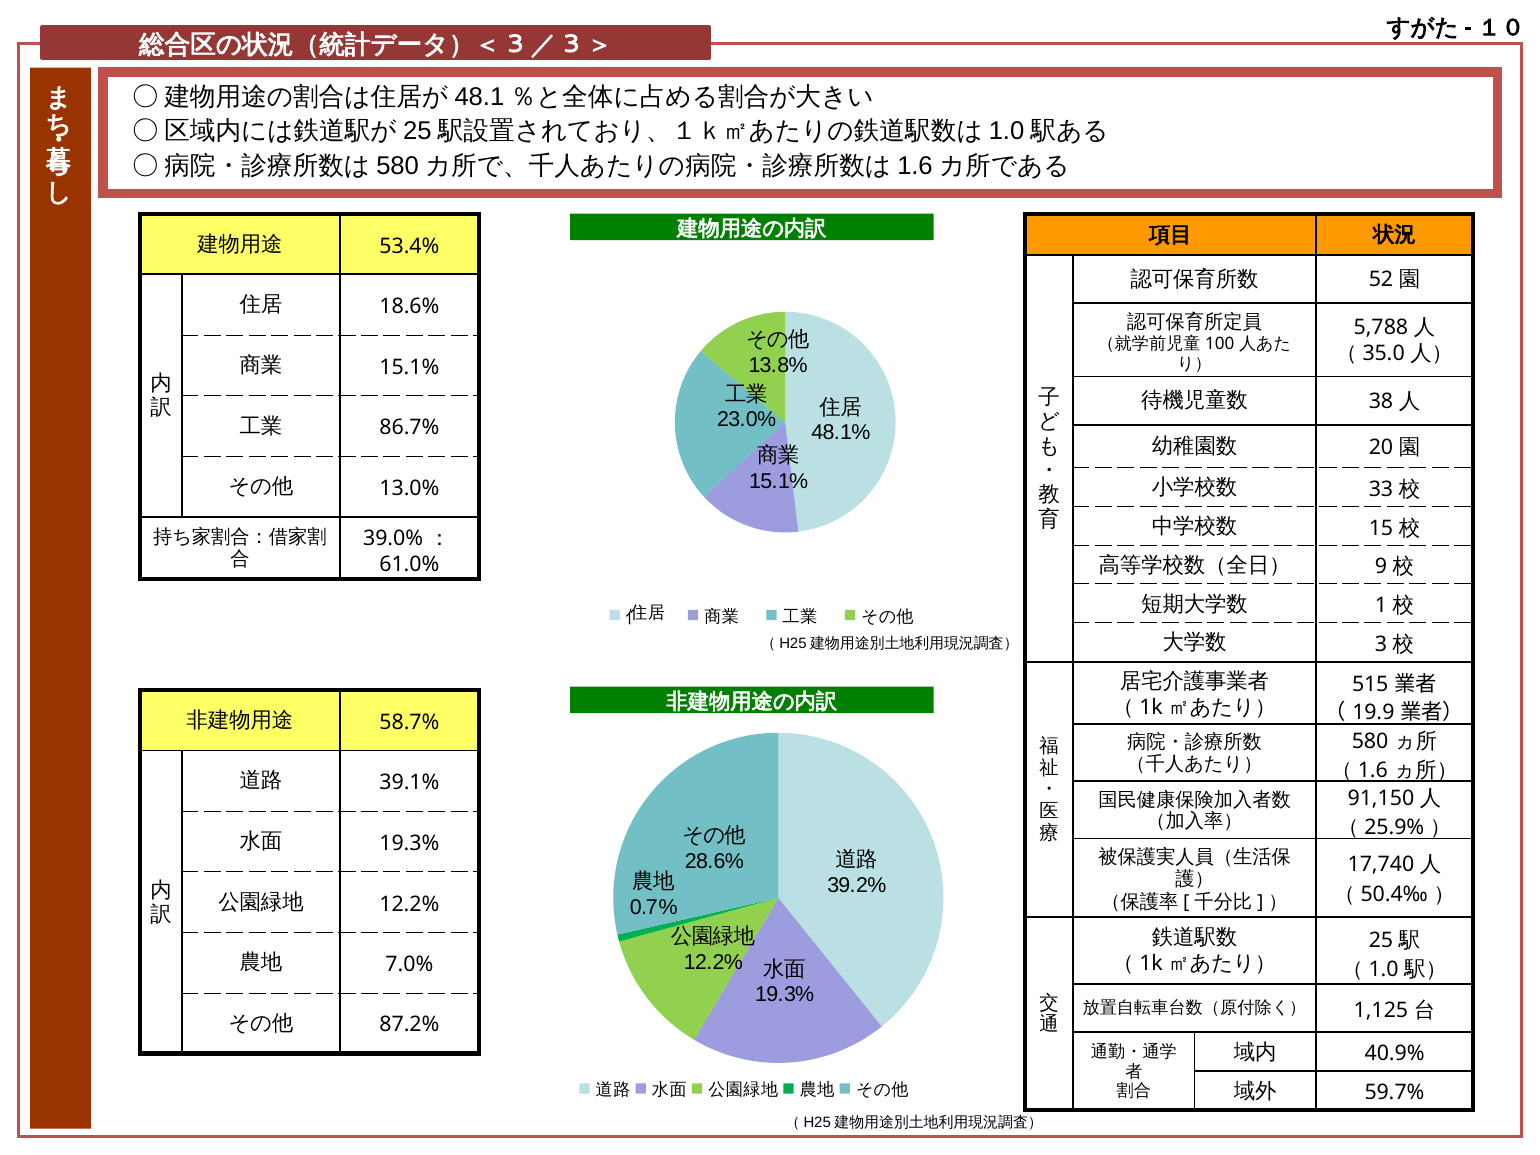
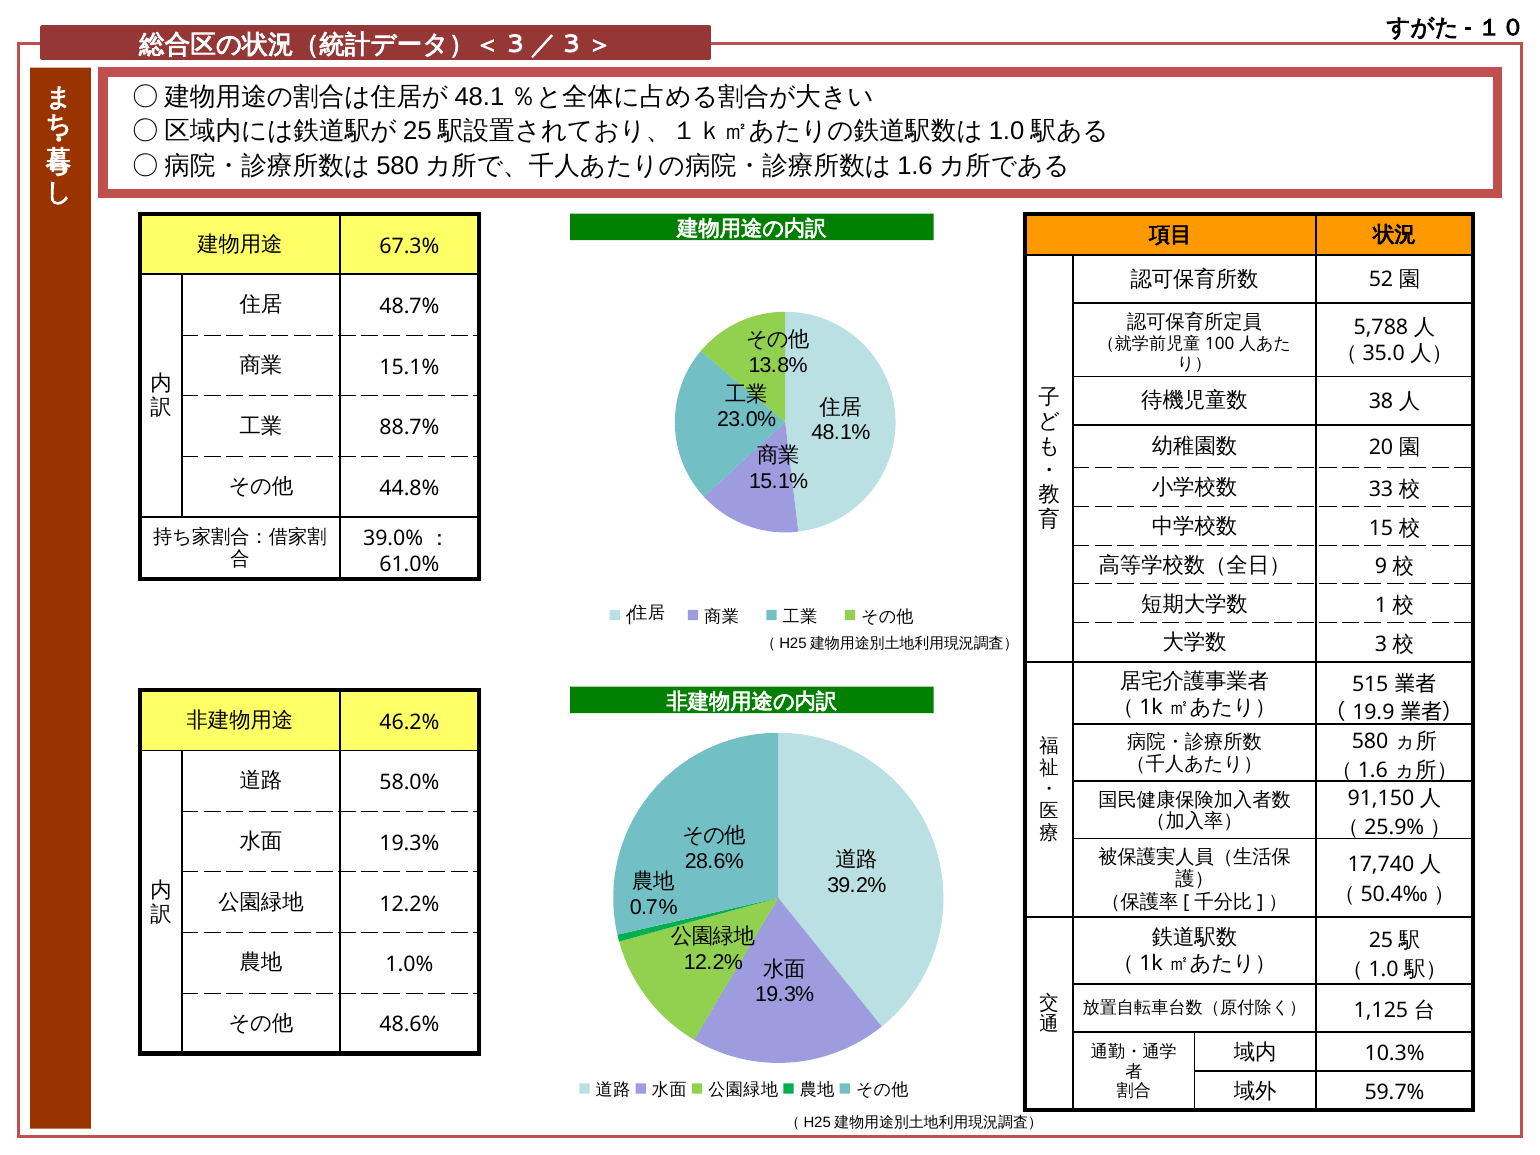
53.4%: 53.4% -> 67.3%
18.6%: 18.6% -> 48.7%
86.7%: 86.7% -> 88.7%
13.0%: 13.0% -> 44.8%
58.7%: 58.7% -> 46.2%
39.1%: 39.1% -> 58.0%
7.0%: 7.0% -> 1.0%
87.2%: 87.2% -> 48.6%
40.9%: 40.9% -> 10.3%
